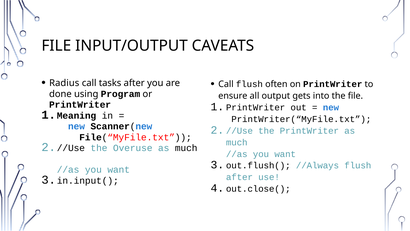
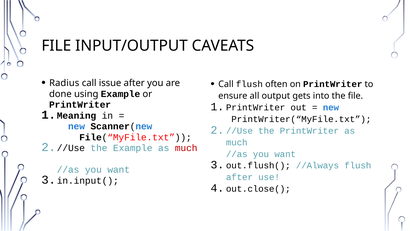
tasks: tasks -> issue
using Program: Program -> Example
the Overuse: Overuse -> Example
much at (186, 148) colour: black -> red
